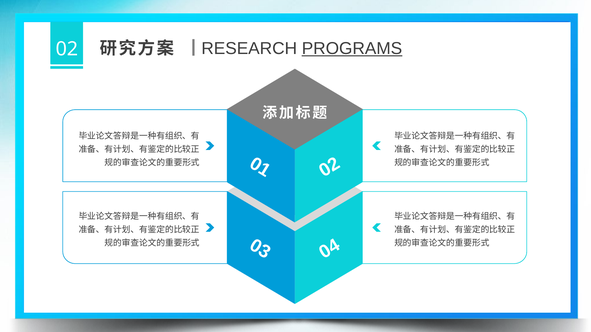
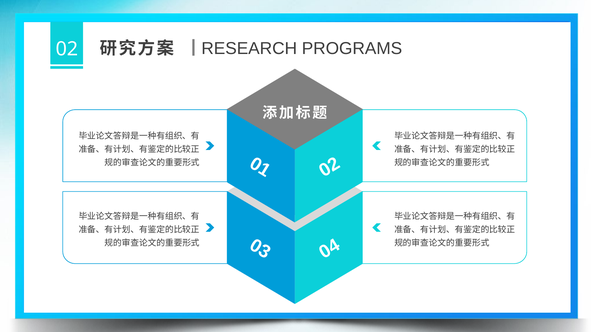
PROGRAMS underline: present -> none
